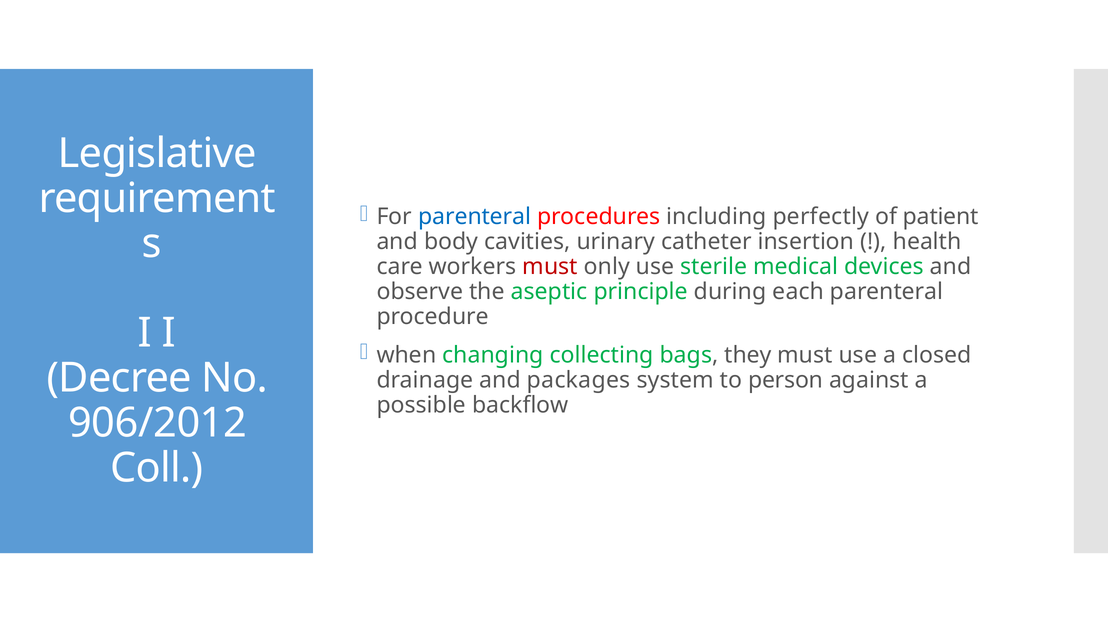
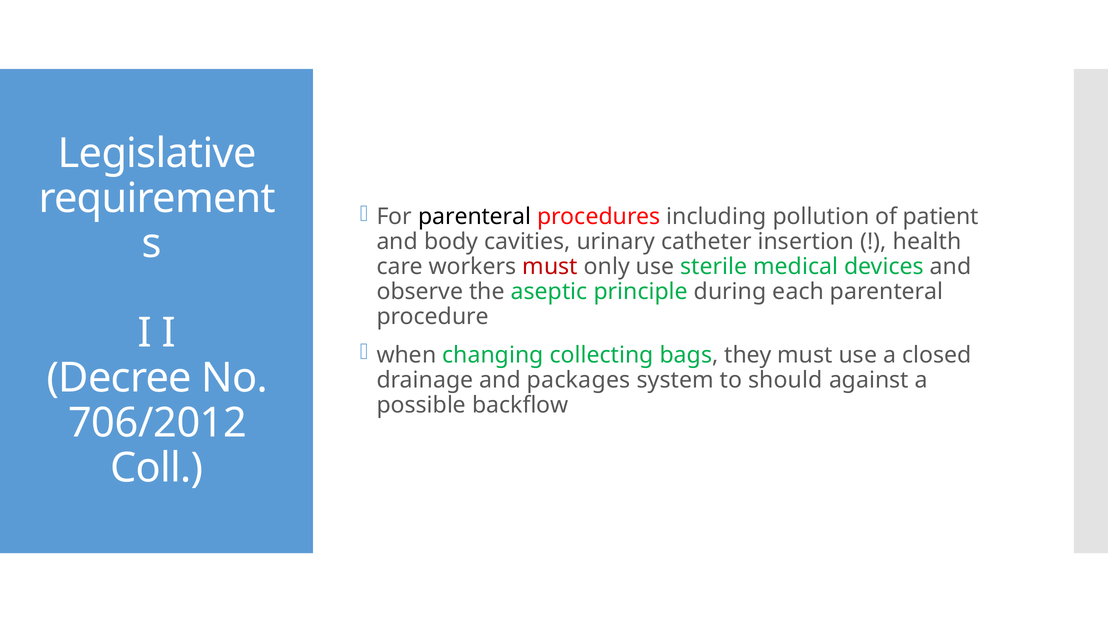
parenteral at (475, 217) colour: blue -> black
perfectly: perfectly -> pollution
person: person -> should
906/2012: 906/2012 -> 706/2012
